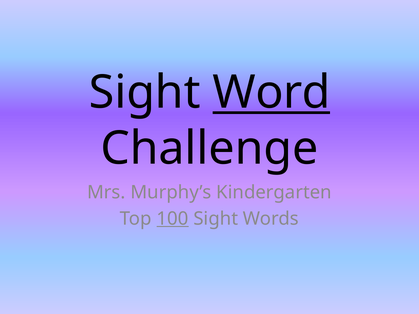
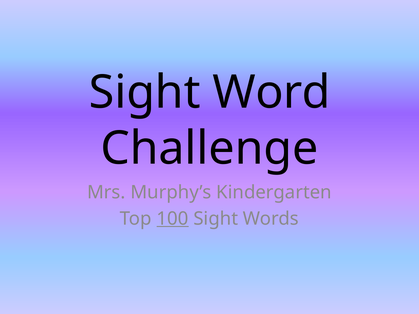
Word underline: present -> none
